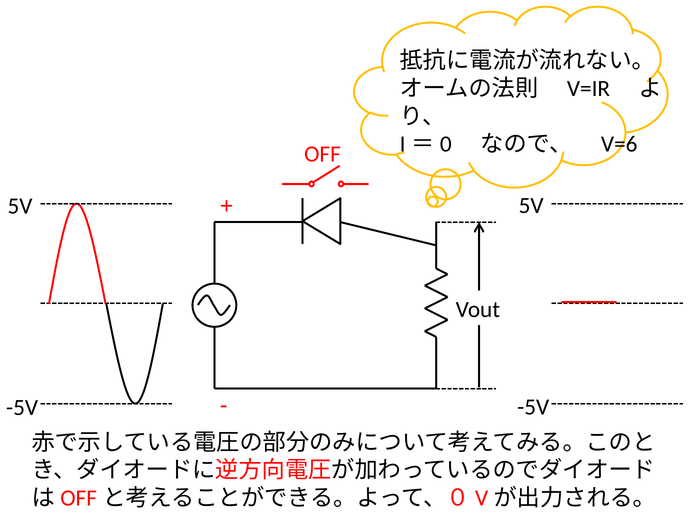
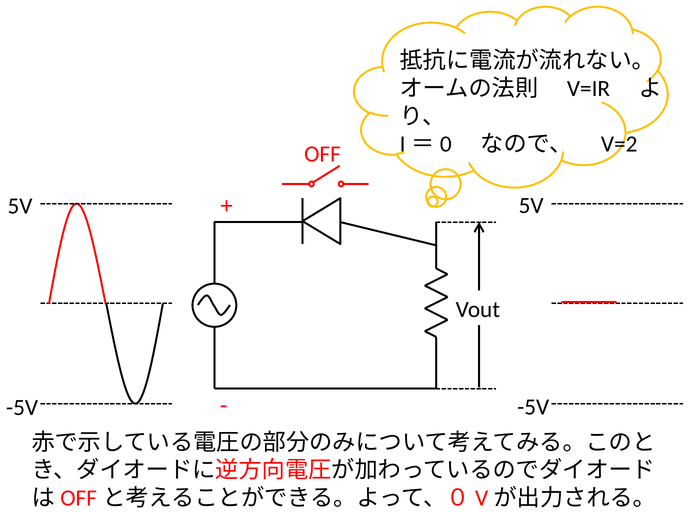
V=6: V=6 -> V=2
